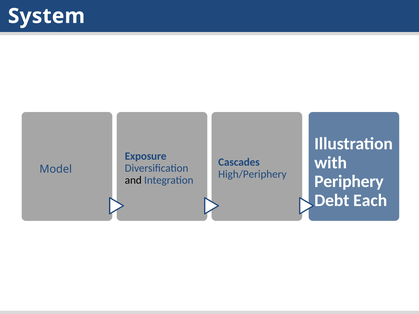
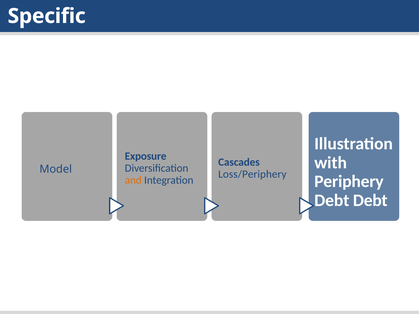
System: System -> Specific
High/Periphery: High/Periphery -> Loss/Periphery
and colour: black -> orange
Debt Each: Each -> Debt
